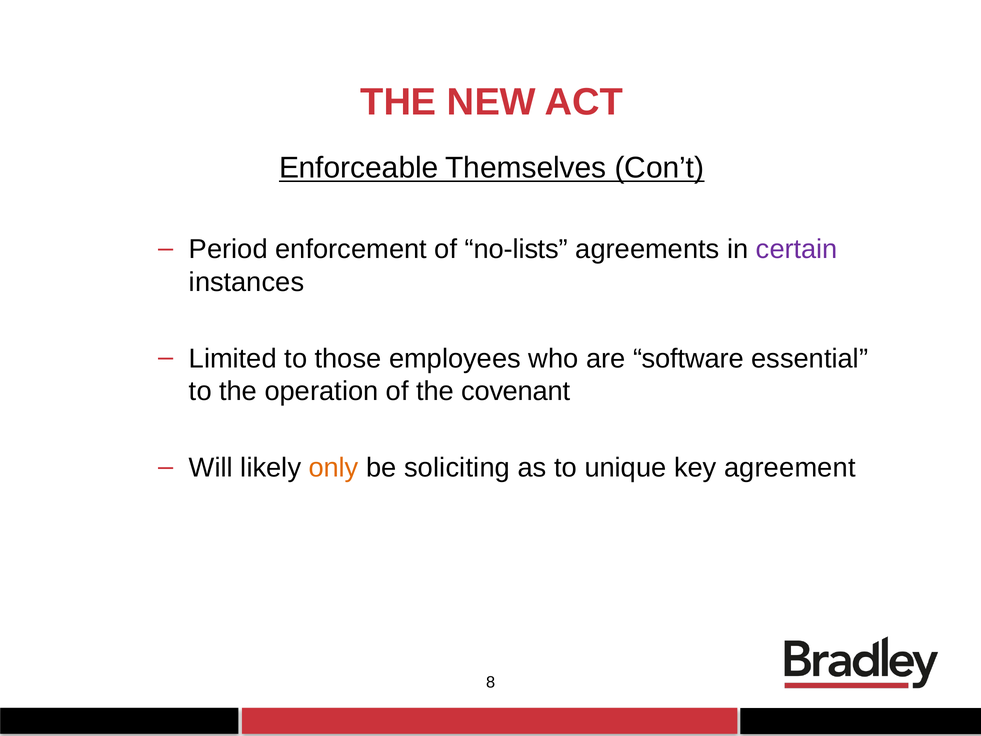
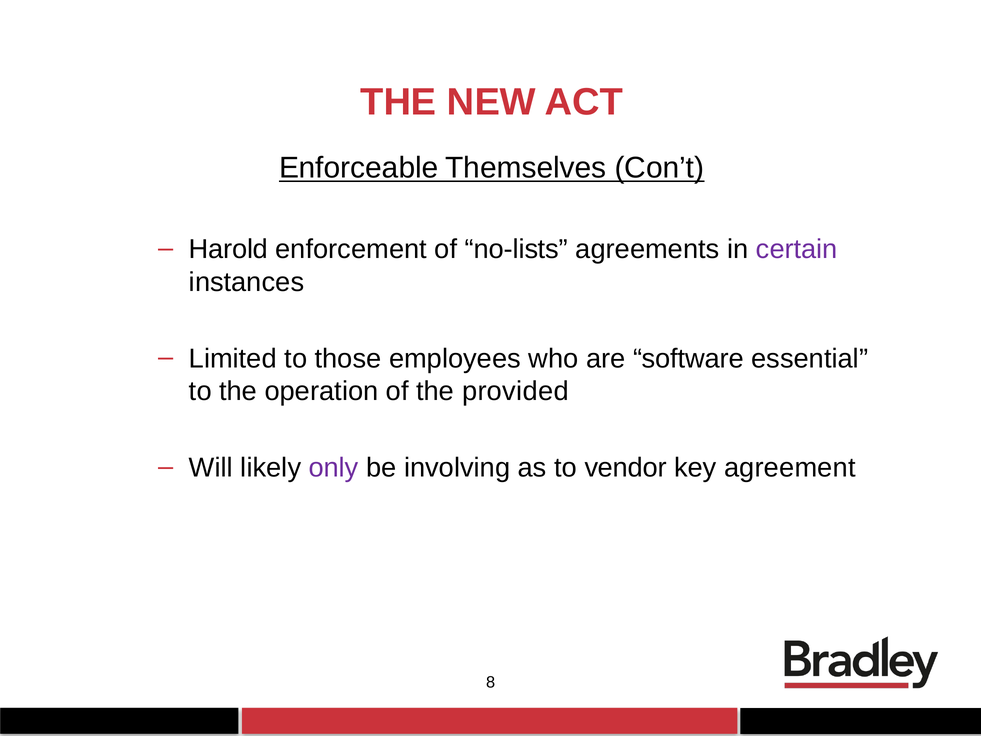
Period: Period -> Harold
covenant: covenant -> provided
only colour: orange -> purple
soliciting: soliciting -> involving
unique: unique -> vendor
